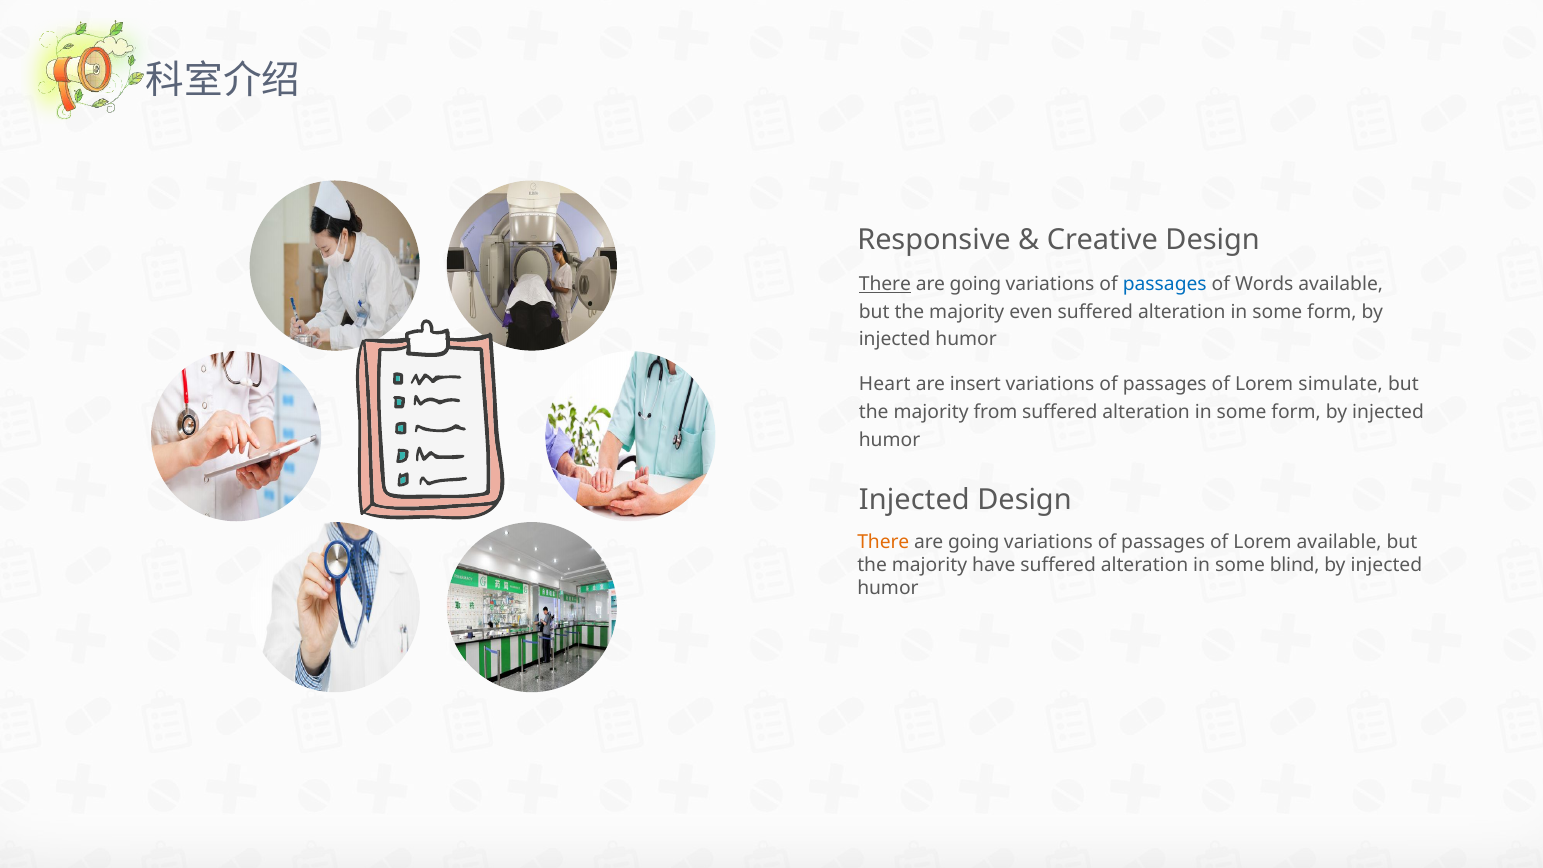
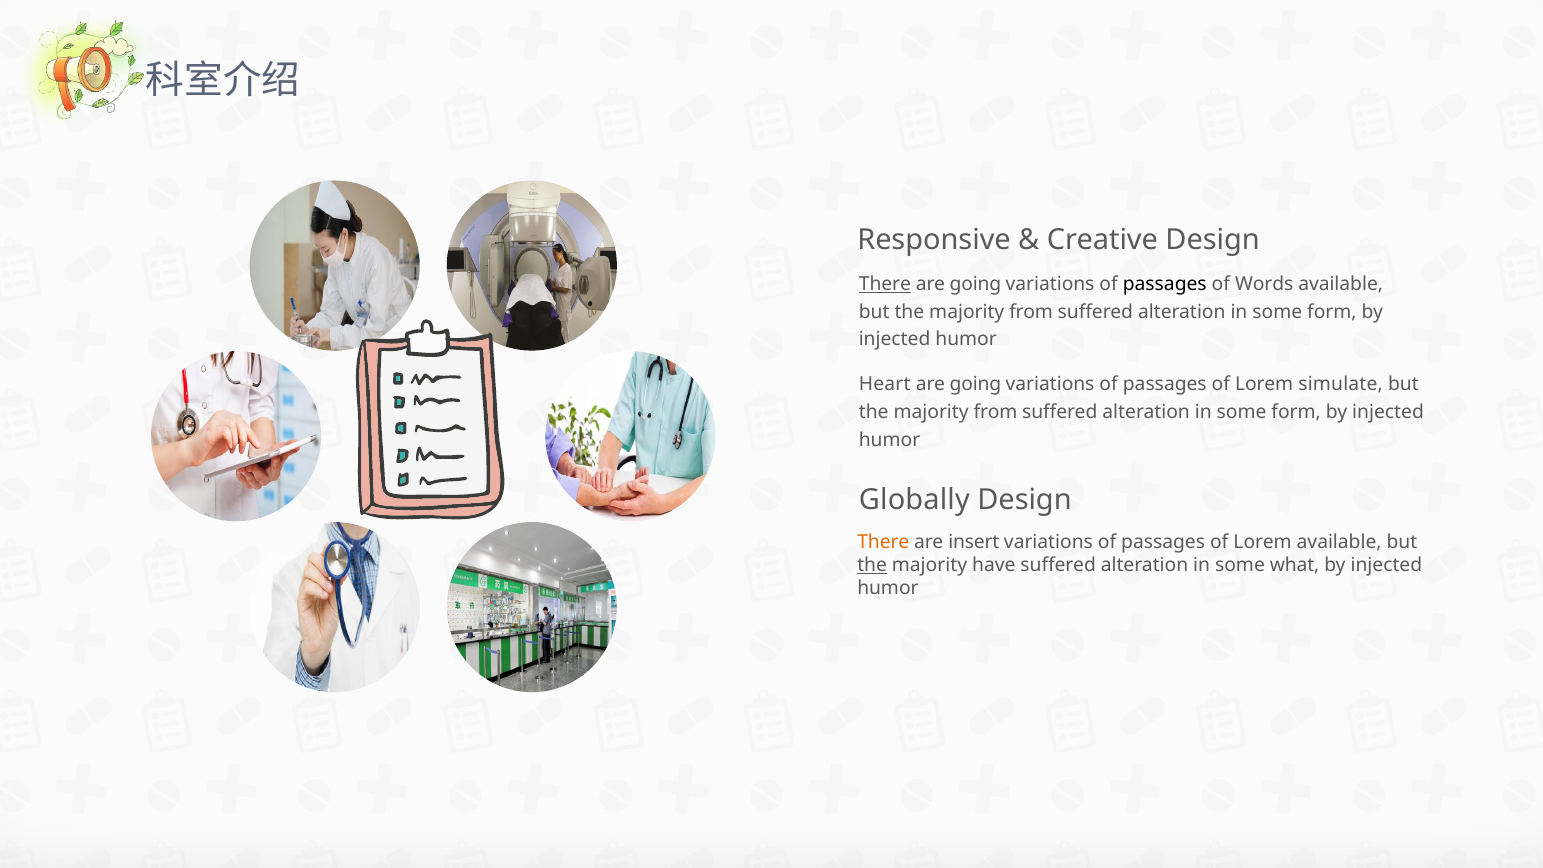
passages at (1165, 284) colour: blue -> black
even at (1031, 312): even -> from
insert at (975, 384): insert -> going
Injected at (914, 500): Injected -> Globally
going at (974, 542): going -> insert
the at (872, 565) underline: none -> present
blind: blind -> what
